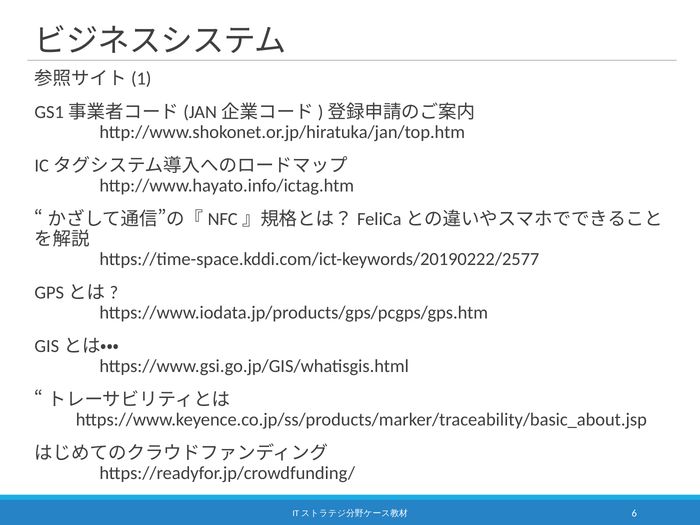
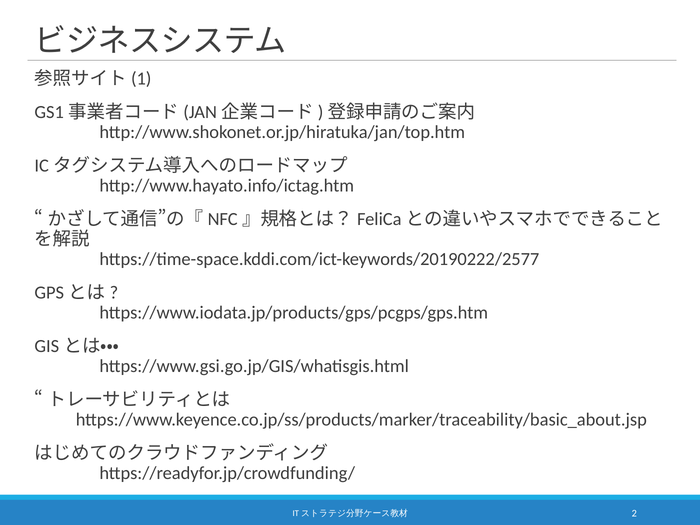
6: 6 -> 2
